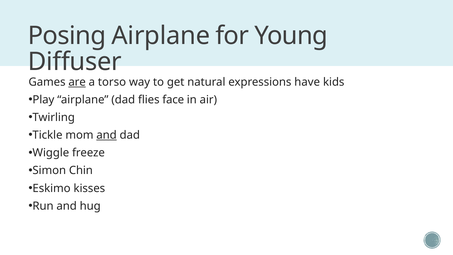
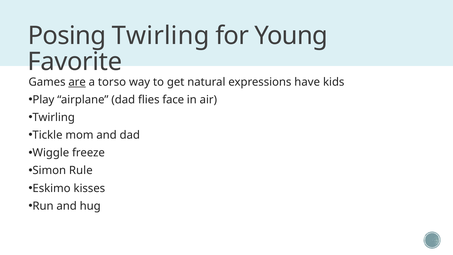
Posing Airplane: Airplane -> Twirling
Diffuser: Diffuser -> Favorite
and at (107, 135) underline: present -> none
Chin: Chin -> Rule
